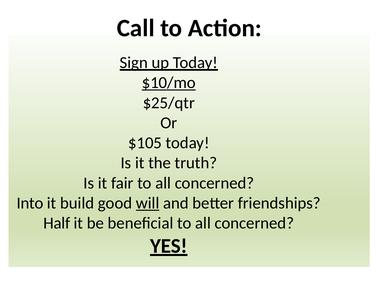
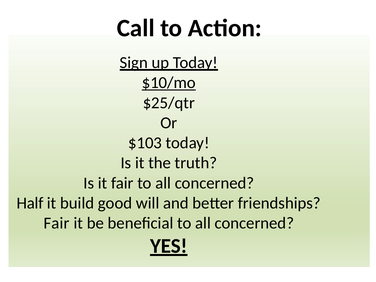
$105: $105 -> $103
Into: Into -> Half
will underline: present -> none
Half at (57, 223): Half -> Fair
